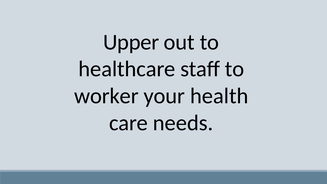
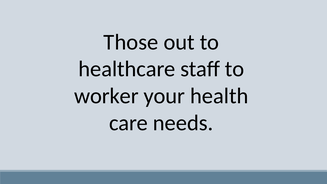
Upper: Upper -> Those
